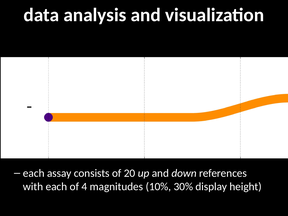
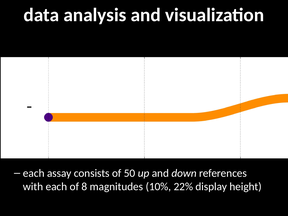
20: 20 -> 50
4: 4 -> 8
30%: 30% -> 22%
